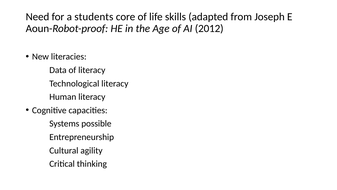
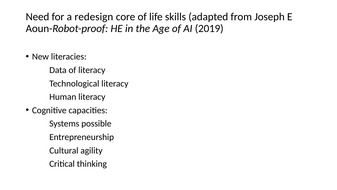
students: students -> redesign
2012: 2012 -> 2019
